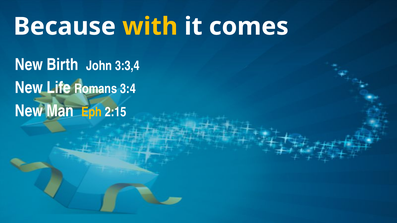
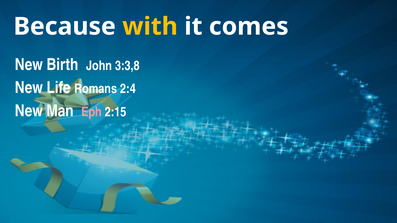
3:3,4: 3:3,4 -> 3:3,8
3:4: 3:4 -> 2:4
Eph colour: yellow -> pink
